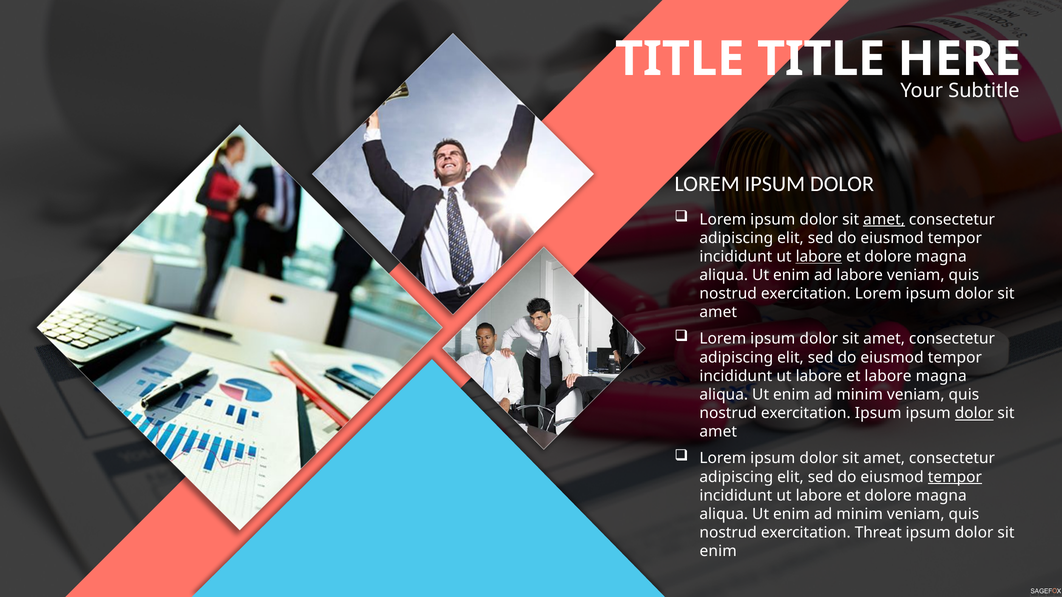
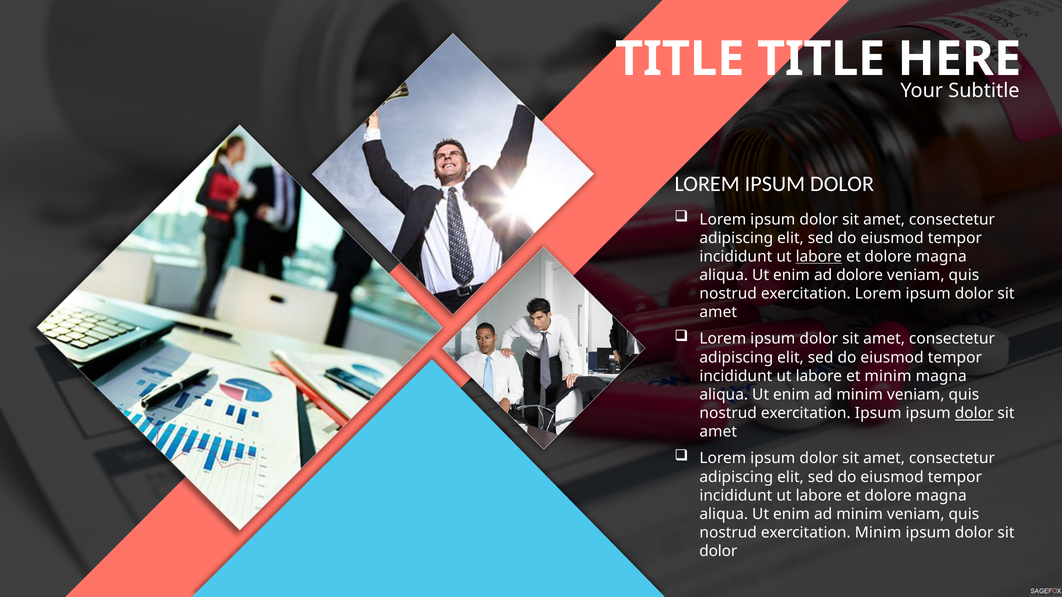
amet at (884, 220) underline: present -> none
ad labore: labore -> dolore
et labore: labore -> minim
tempor at (955, 477) underline: present -> none
exercitation Threat: Threat -> Minim
enim at (718, 552): enim -> dolor
